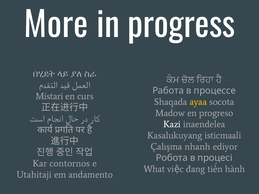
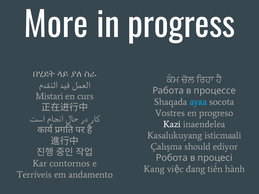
ayaa colour: yellow -> light blue
Madow: Madow -> Vostres
nhanh: nhanh -> should
What: What -> Kang
Utahitaji: Utahitaji -> Terríveis
